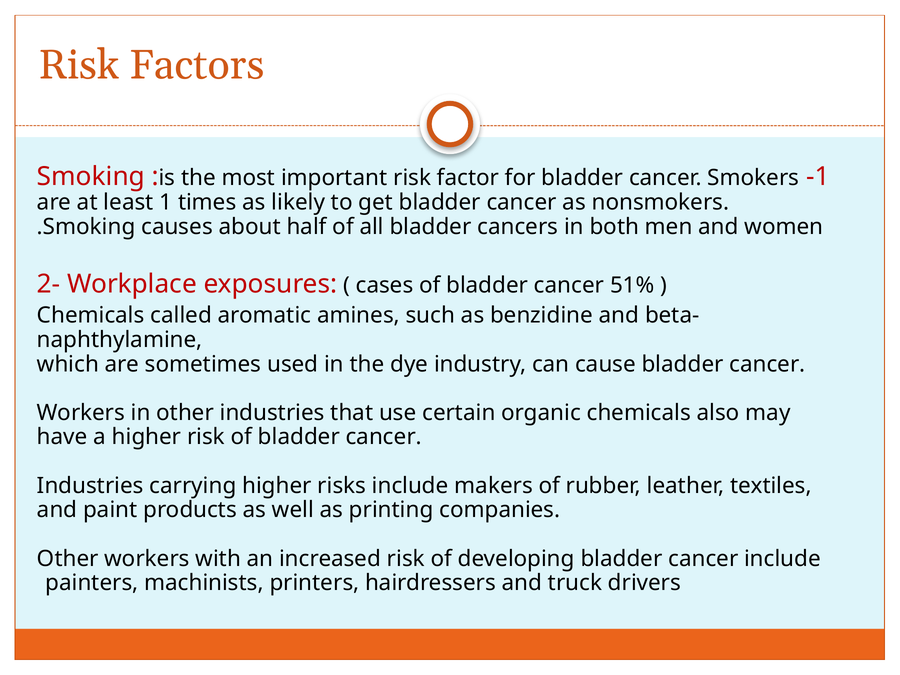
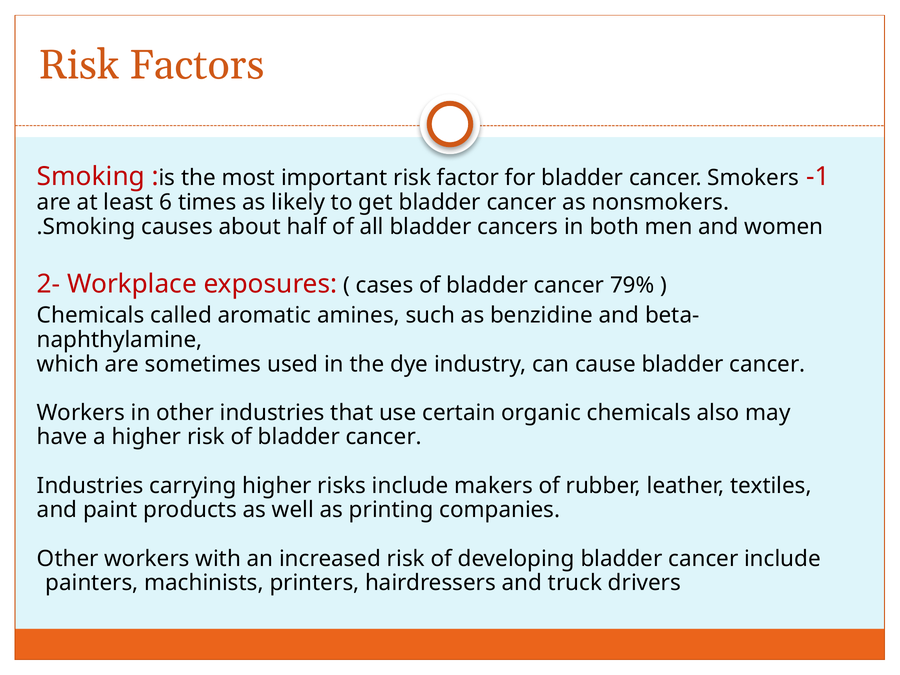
least 1: 1 -> 6
51%: 51% -> 79%
